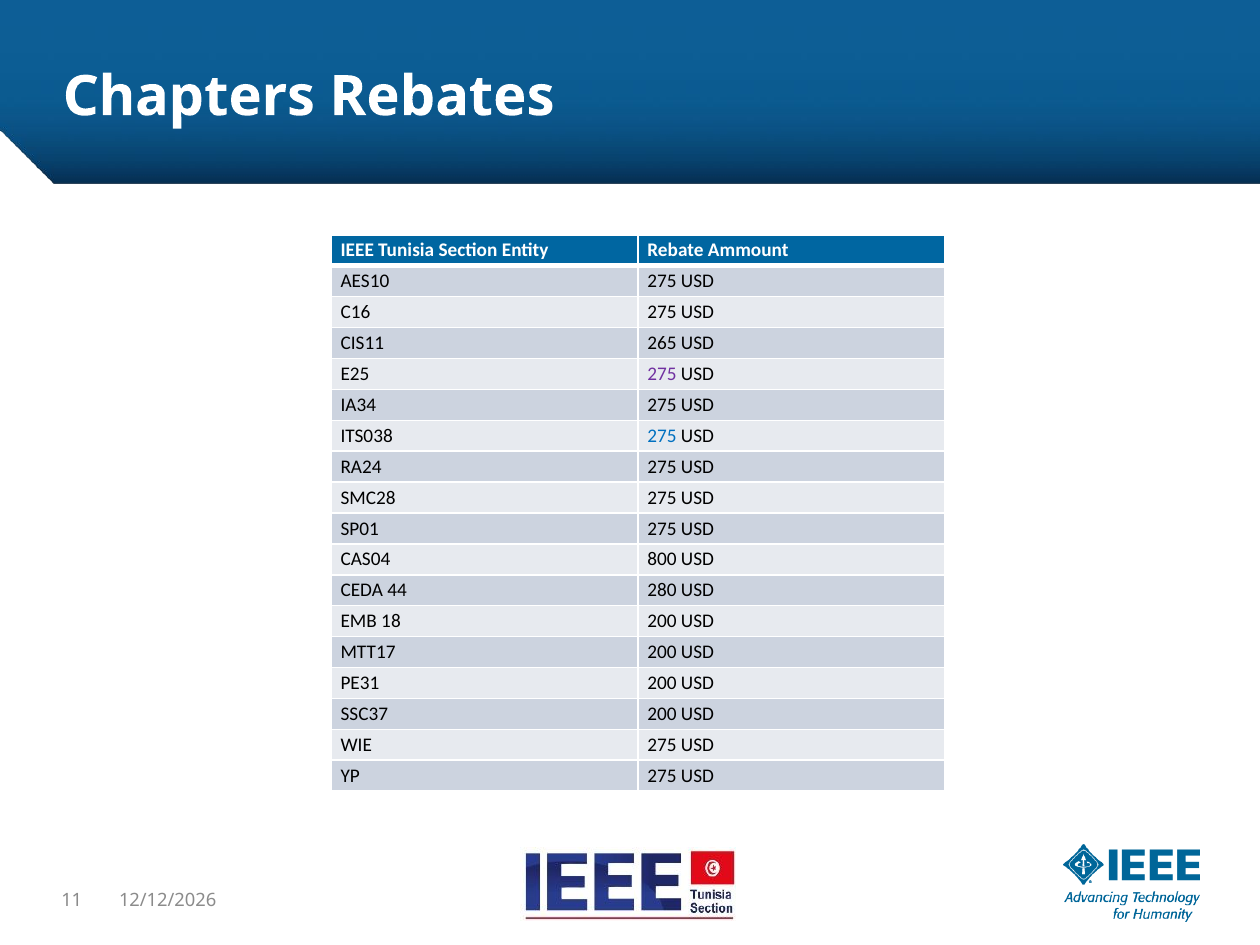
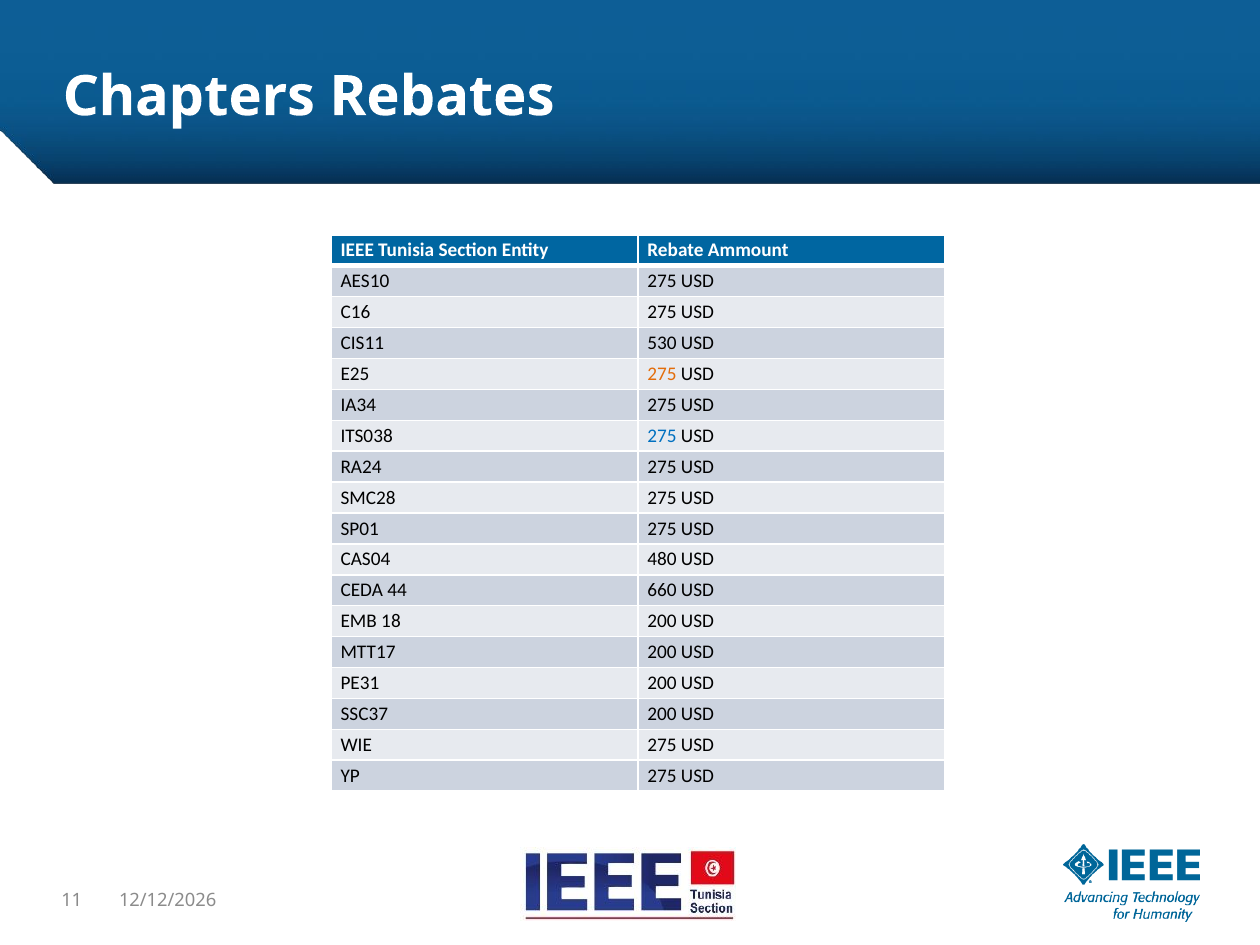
265: 265 -> 530
275 at (662, 374) colour: purple -> orange
800: 800 -> 480
280: 280 -> 660
